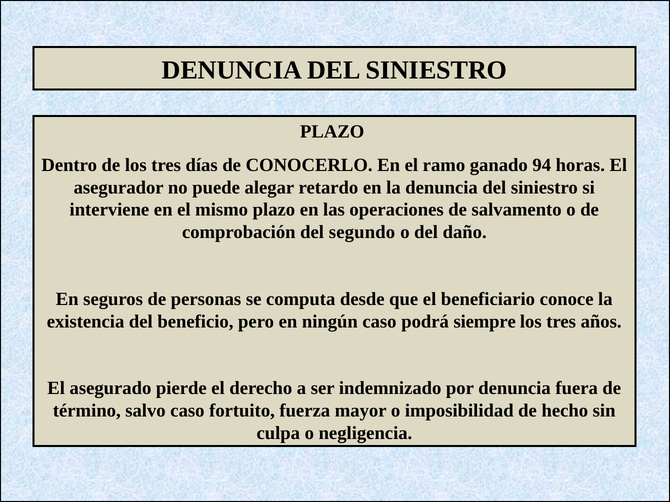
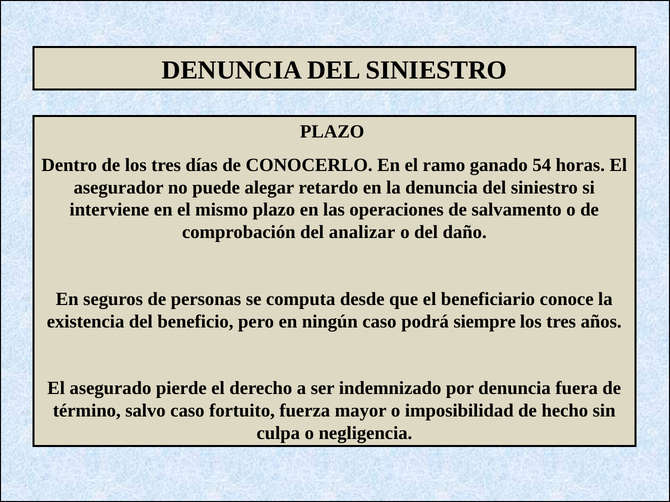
94: 94 -> 54
segundo: segundo -> analizar
